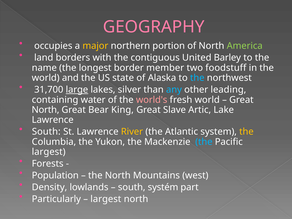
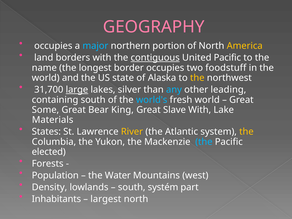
major colour: yellow -> light blue
America colour: light green -> yellow
contiguous underline: none -> present
United Barley: Barley -> Pacific
border member: member -> occupies
the at (197, 78) colour: light blue -> yellow
containing water: water -> south
world's colour: pink -> light blue
North at (45, 110): North -> Some
Slave Artic: Artic -> With
Lawrence at (53, 120): Lawrence -> Materials
South at (46, 132): South -> States
largest at (49, 152): largest -> elected
the North: North -> Water
Particularly: Particularly -> Inhabitants
